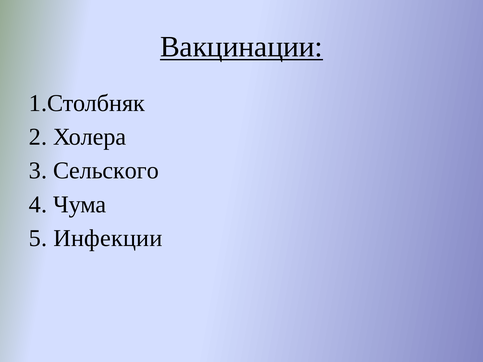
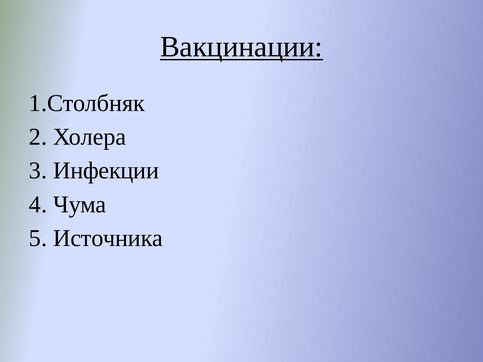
Сельского: Сельского -> Инфекции
Инфекции: Инфекции -> Источника
